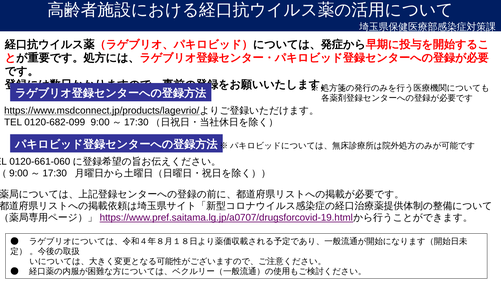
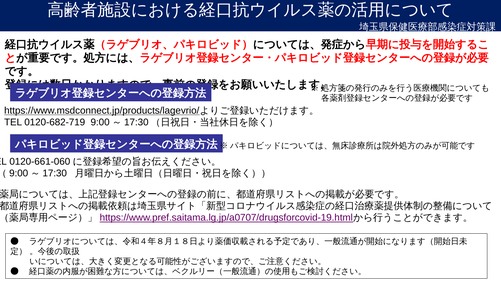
0120-682-099: 0120-682-099 -> 0120-682-719
